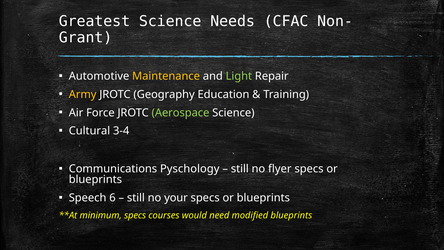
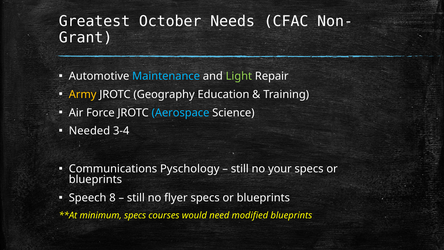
Greatest Science: Science -> October
Maintenance colour: yellow -> light blue
Aerospace colour: light green -> light blue
Cultural: Cultural -> Needed
flyer: flyer -> your
6: 6 -> 8
your: your -> flyer
